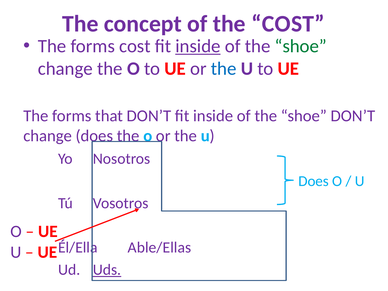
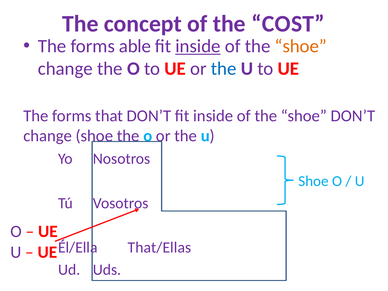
forms cost: cost -> able
shoe at (301, 46) colour: green -> orange
change does: does -> shoe
Does at (314, 181): Does -> Shoe
Able/Ellas: Able/Ellas -> That/Ellas
Uds underline: present -> none
